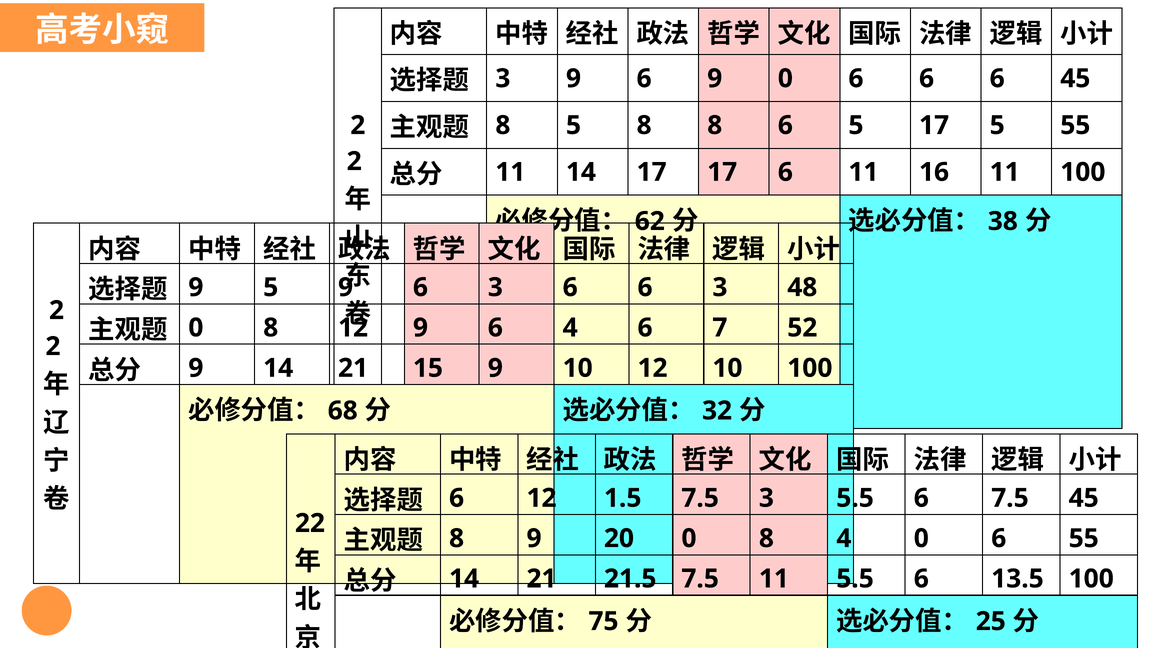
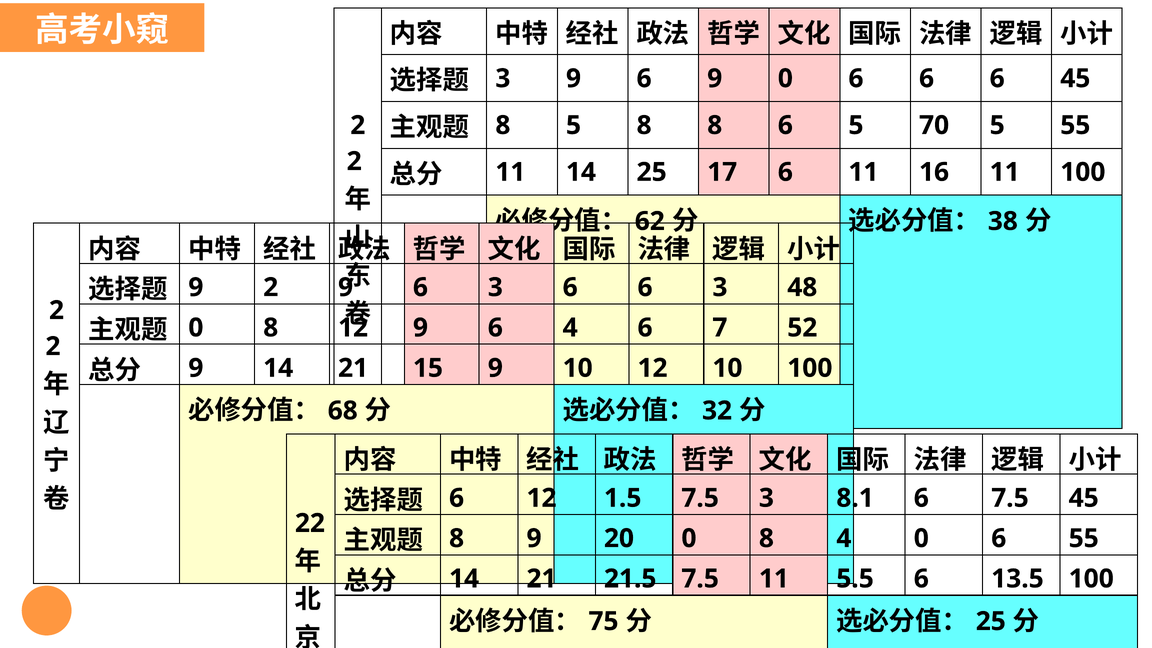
5 17: 17 -> 70
14 17: 17 -> 25
9 5: 5 -> 2
5.5 at (855, 498): 5.5 -> 8.1
